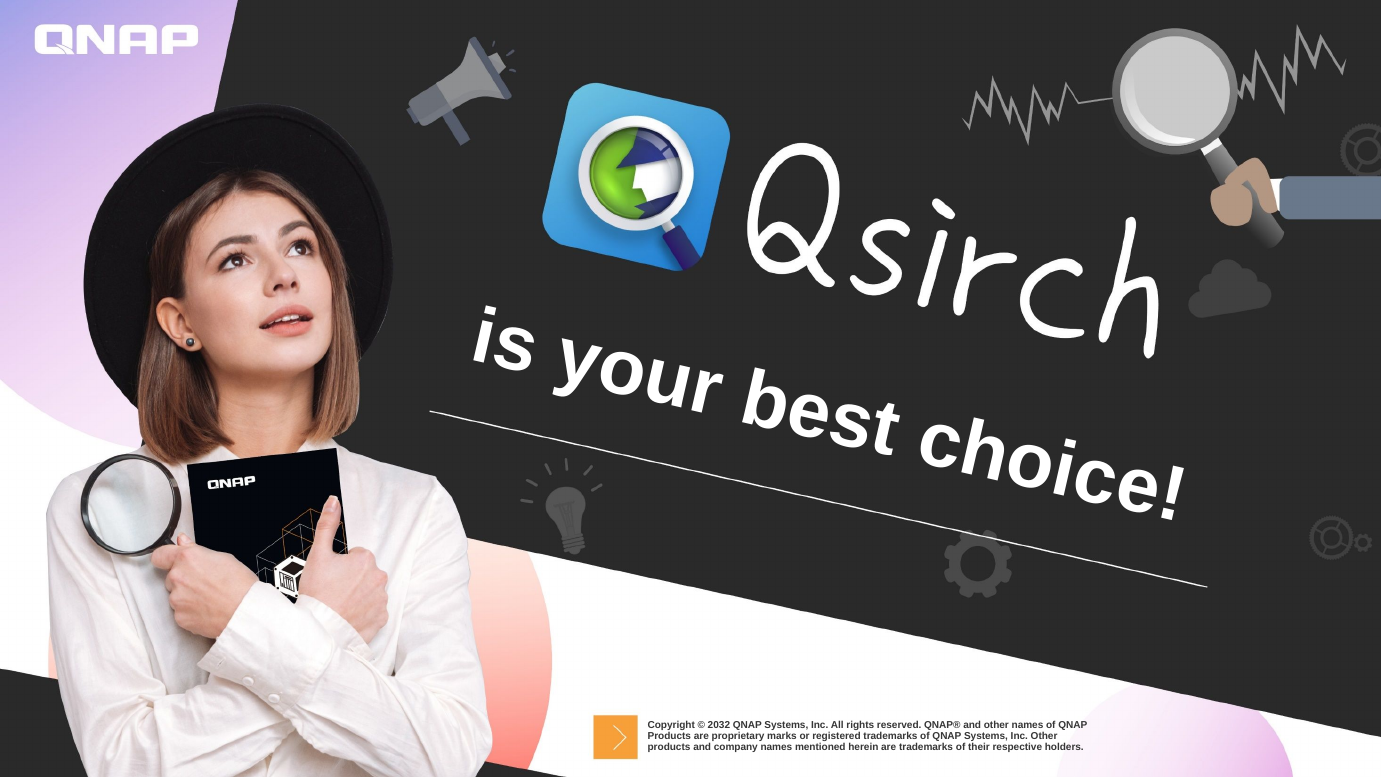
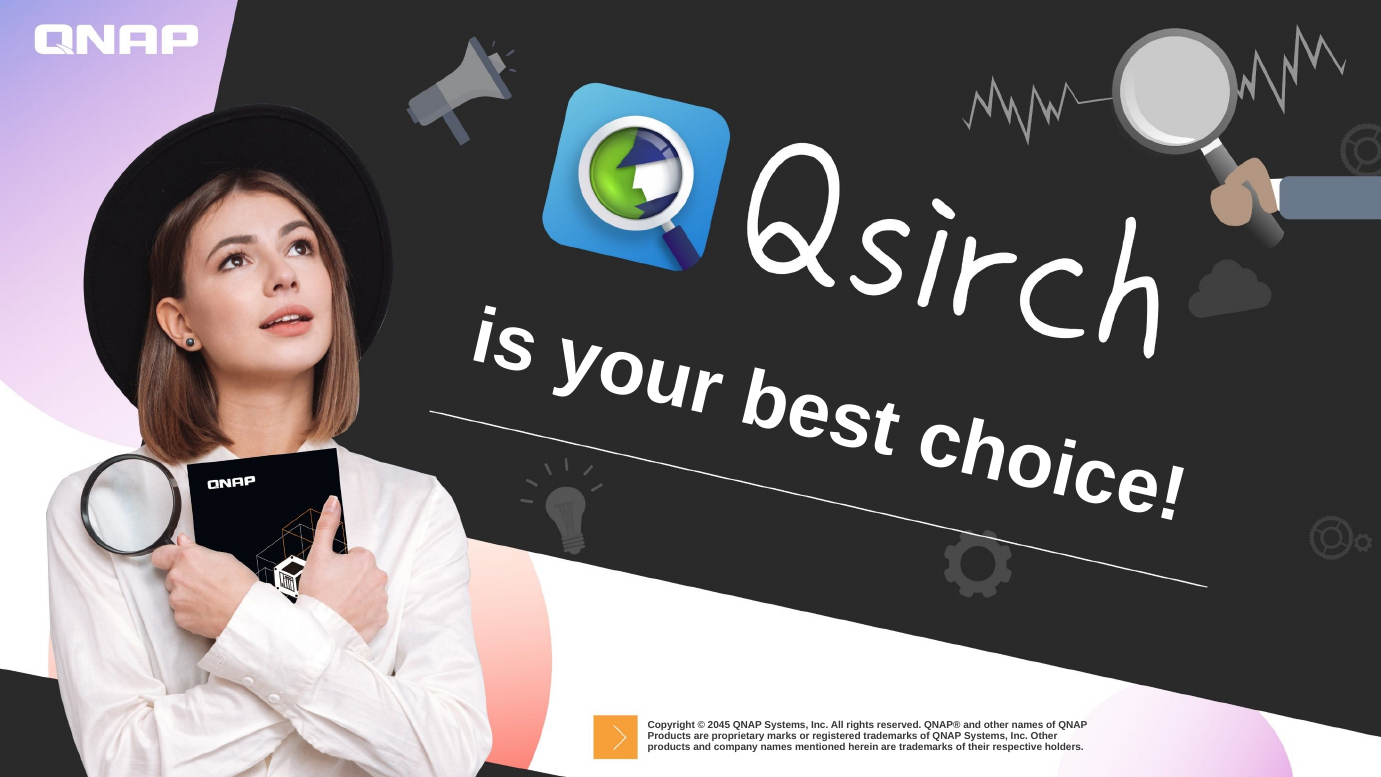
2032: 2032 -> 2045
